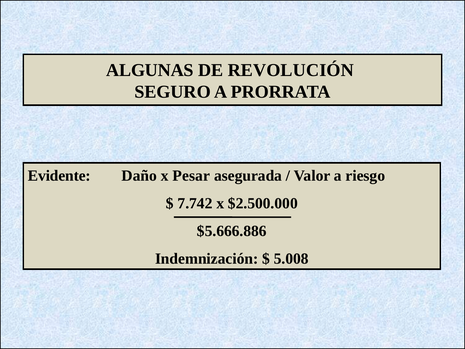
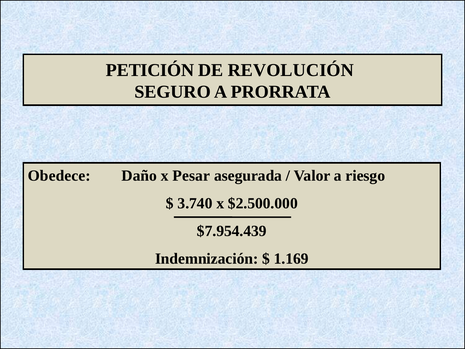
ALGUNAS: ALGUNAS -> PETICIÓN
Evidente: Evidente -> Obedece
7.742: 7.742 -> 3.740
$5.666.886: $5.666.886 -> $7.954.439
5.008: 5.008 -> 1.169
